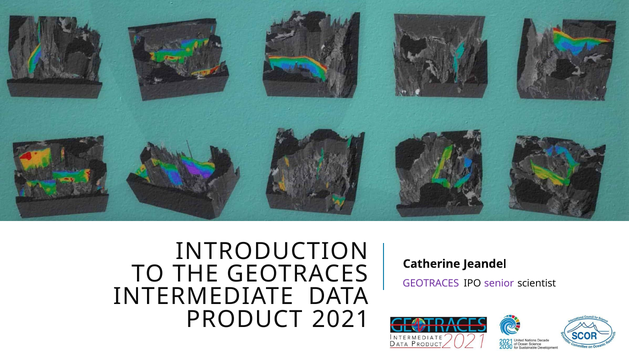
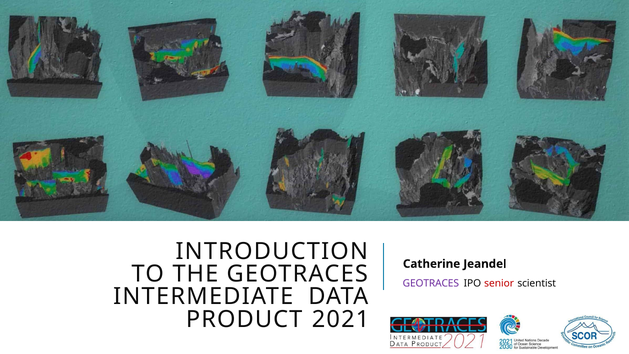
senior colour: purple -> red
